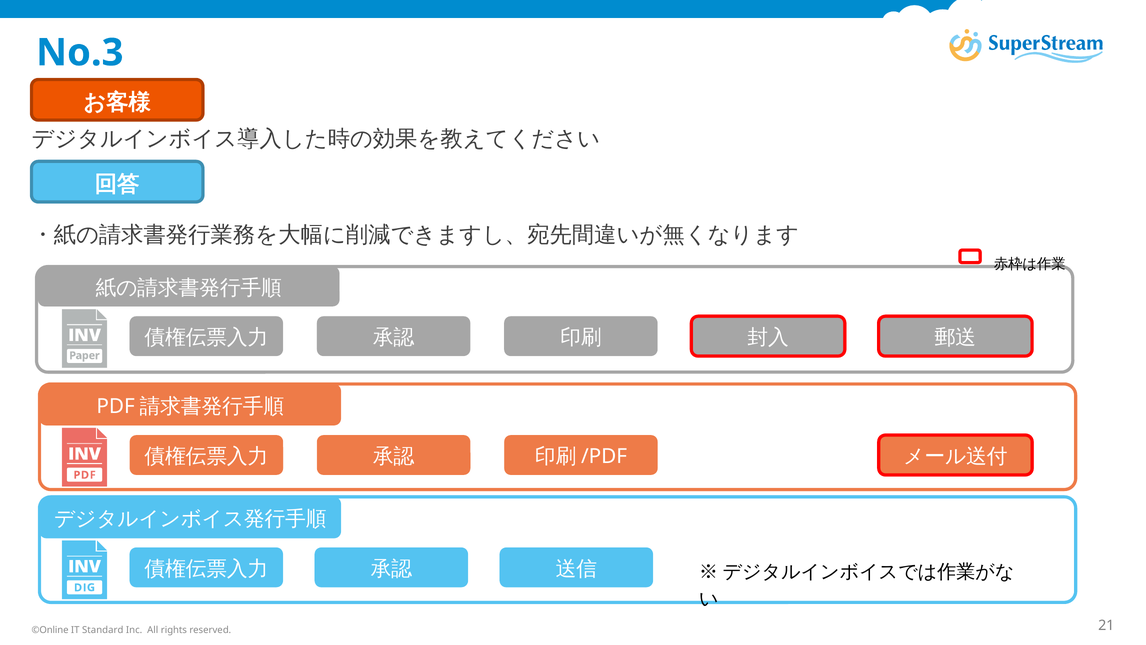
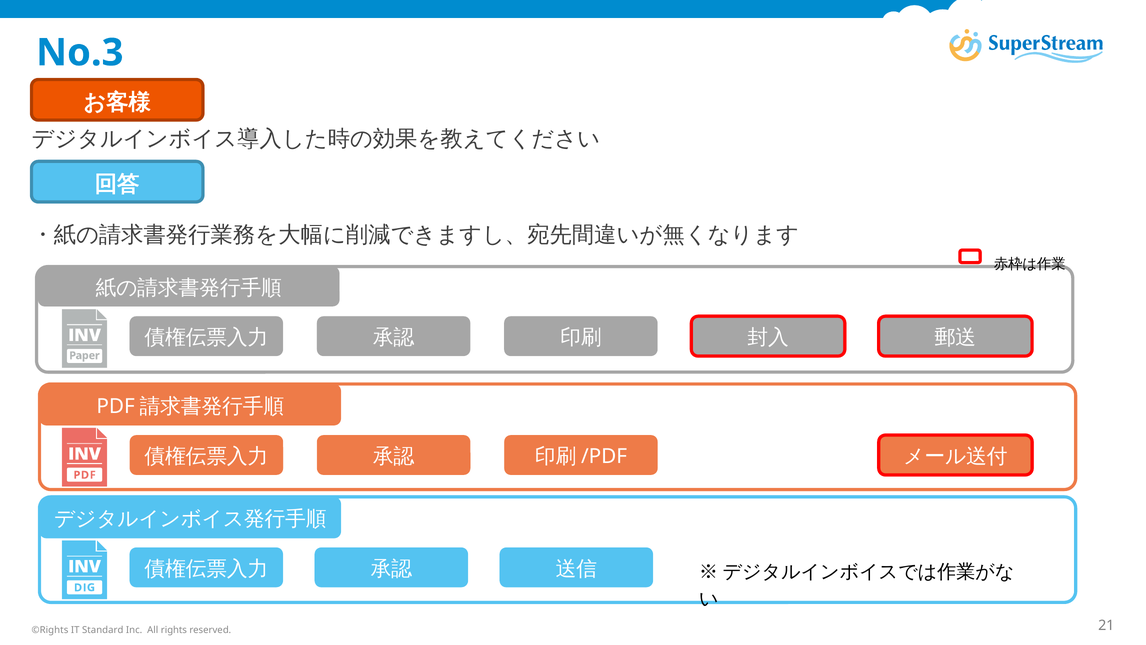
©Online: ©Online -> ©Rights
